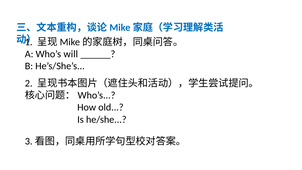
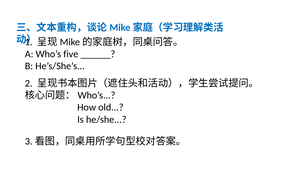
will: will -> five
